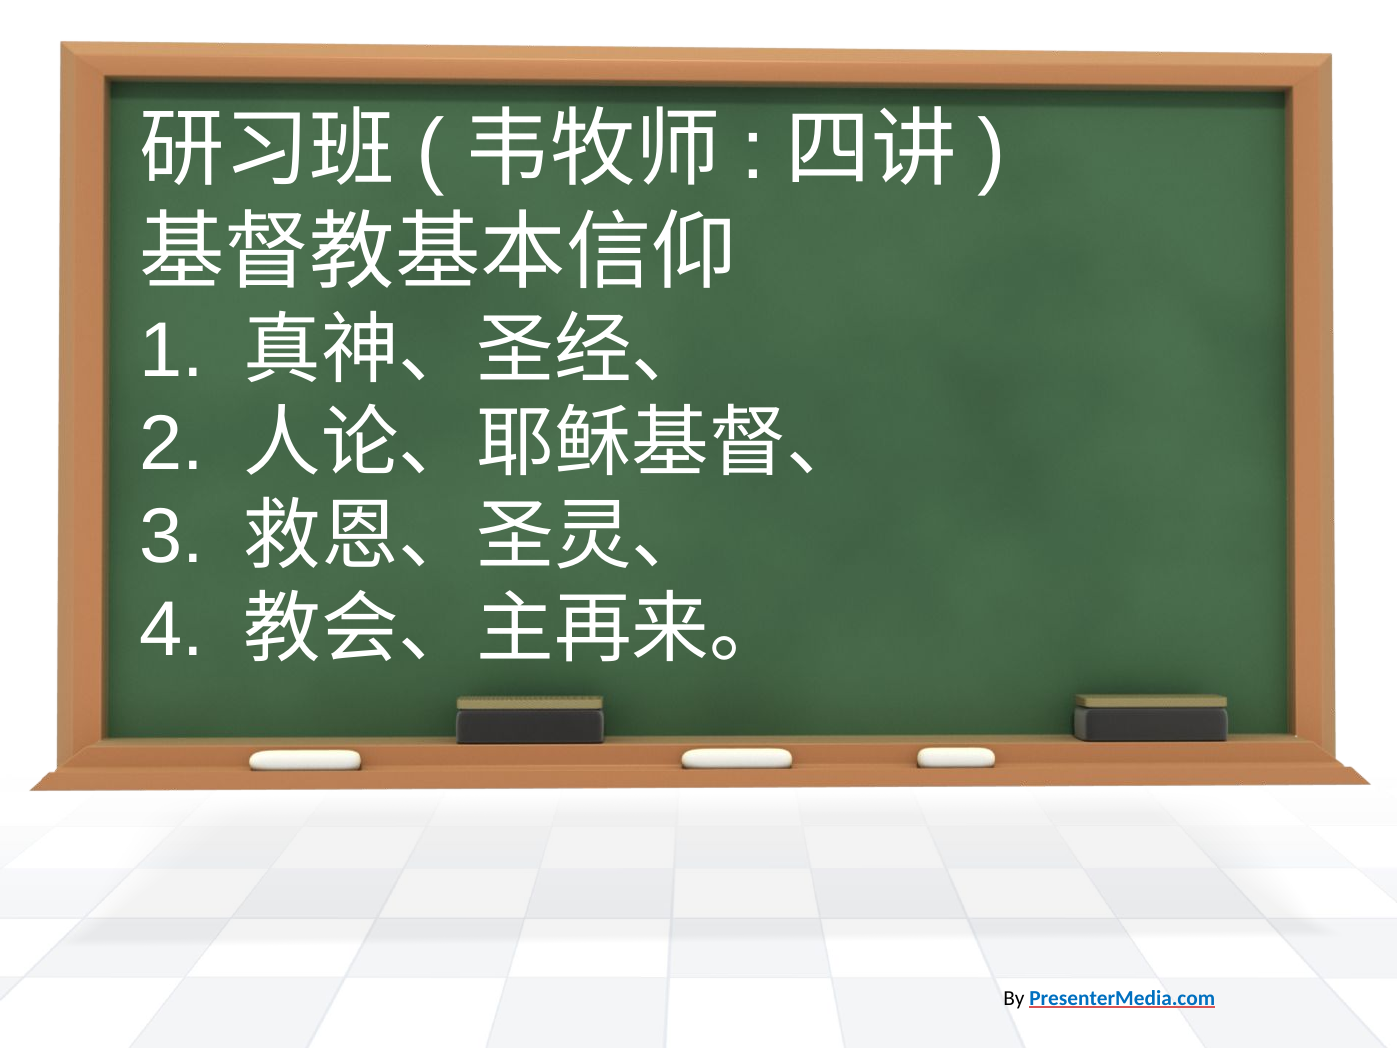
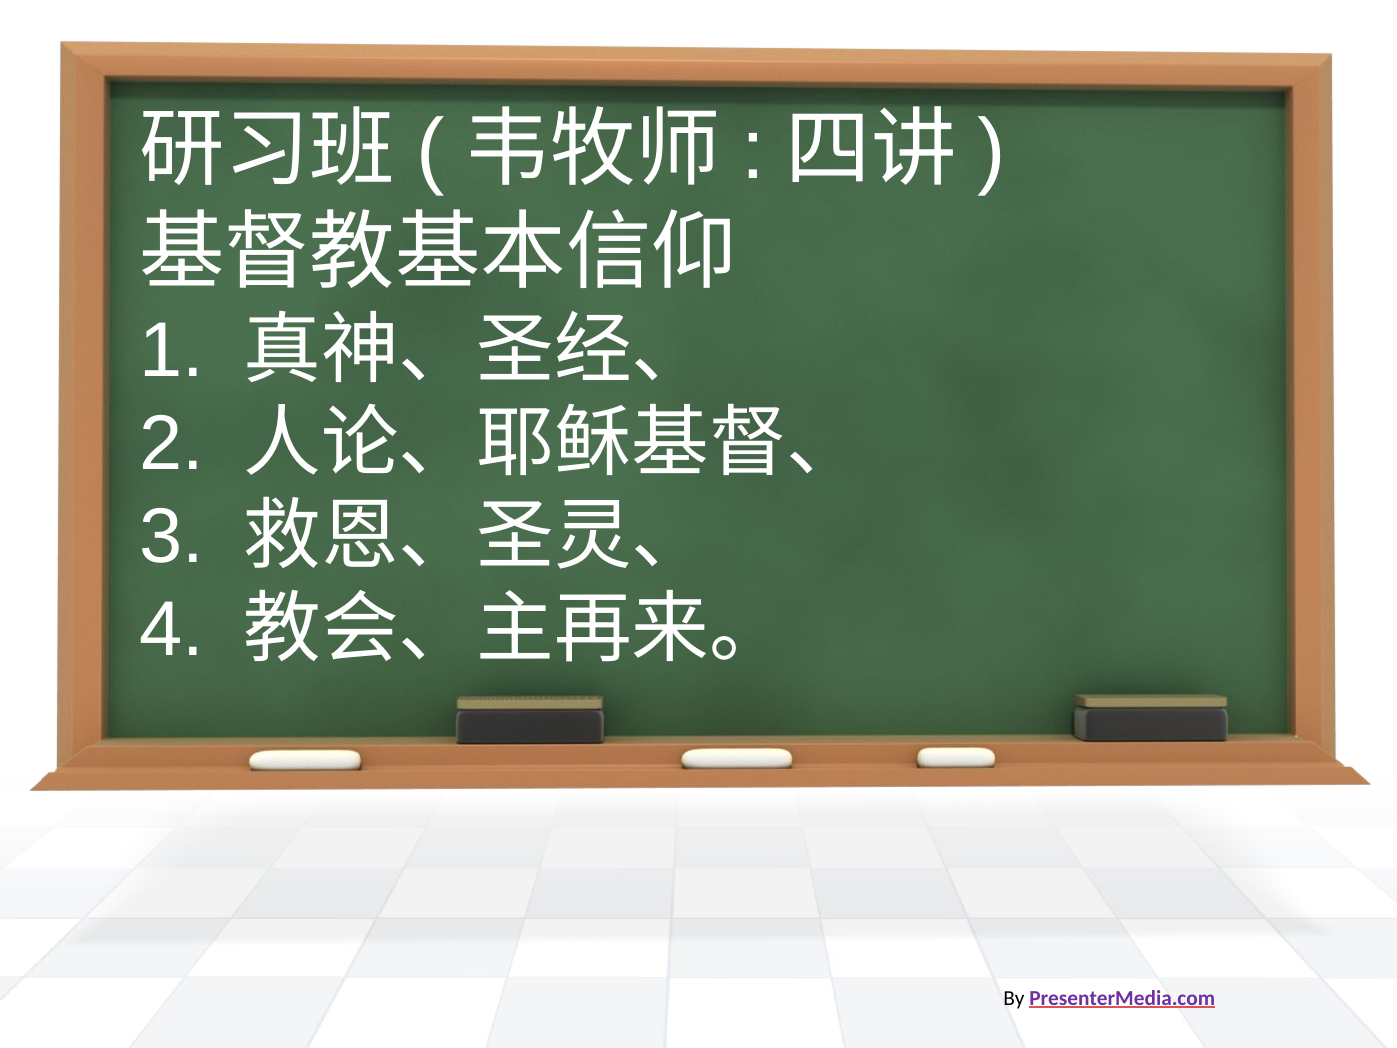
PresenterMedia.com colour: blue -> purple
